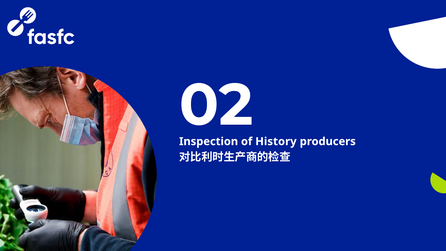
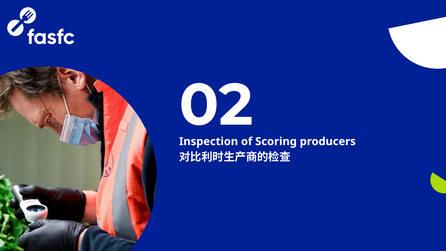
History: History -> Scoring
